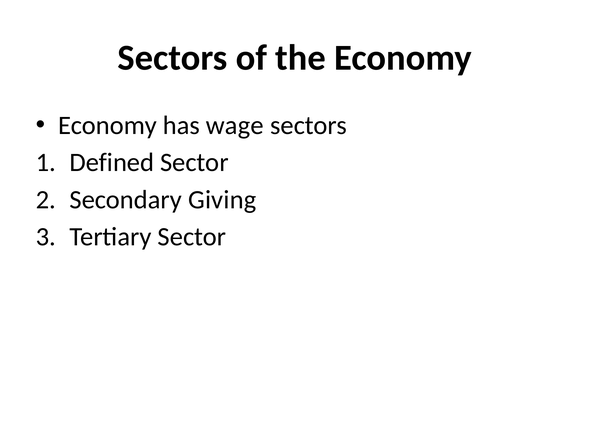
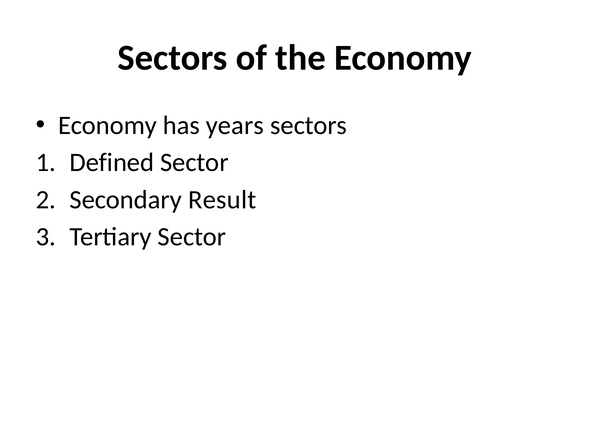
wage: wage -> years
Giving: Giving -> Result
